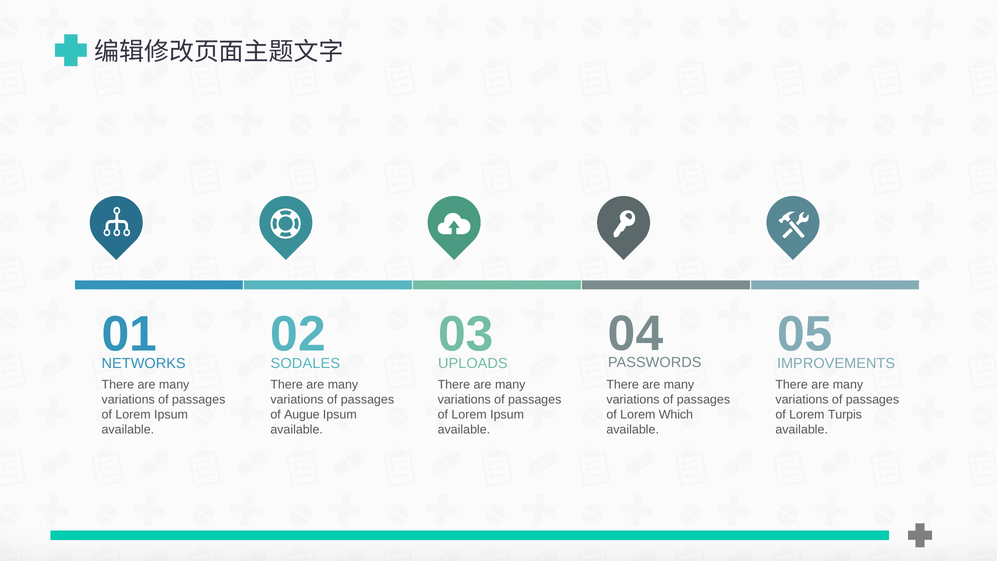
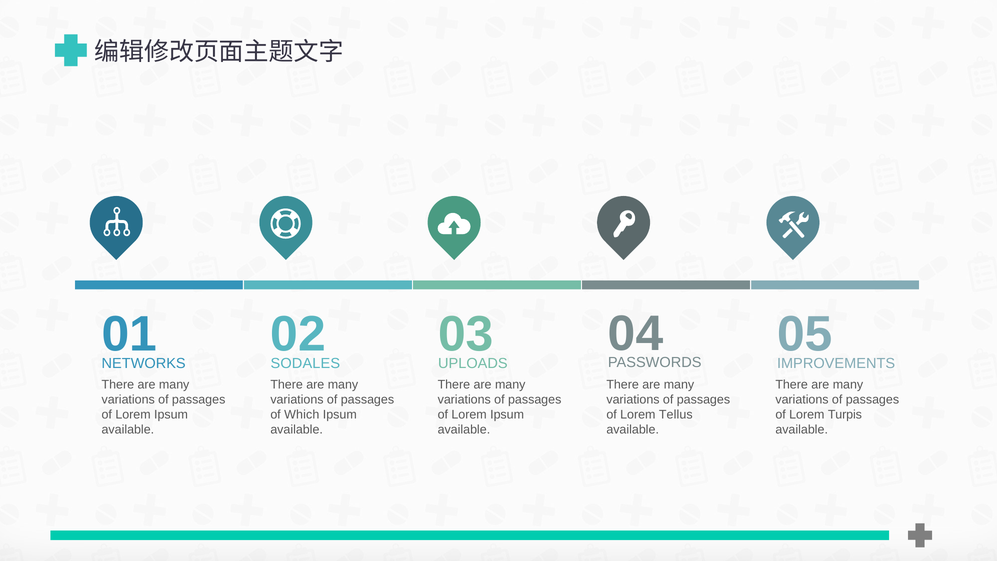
Augue: Augue -> Which
Which: Which -> Tellus
